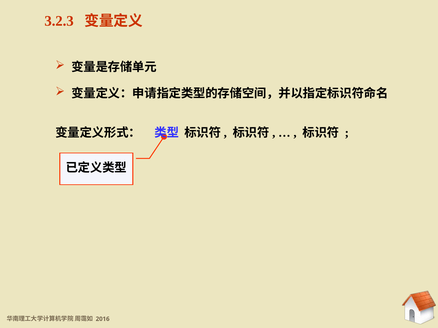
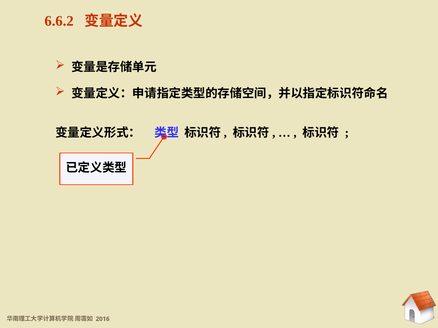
3.2.3: 3.2.3 -> 6.6.2
